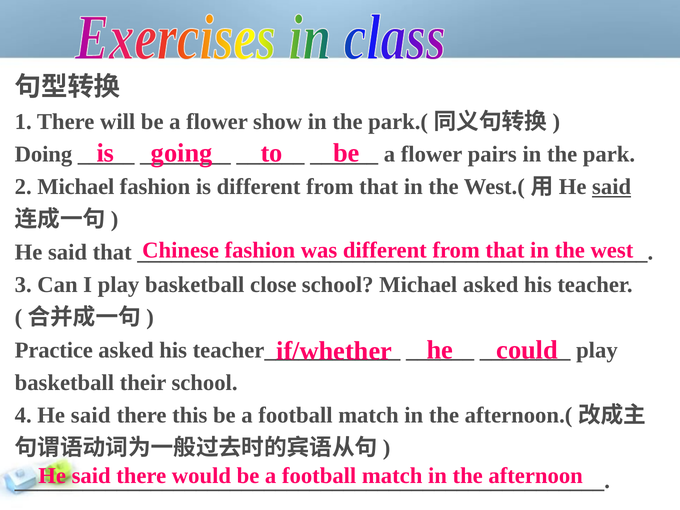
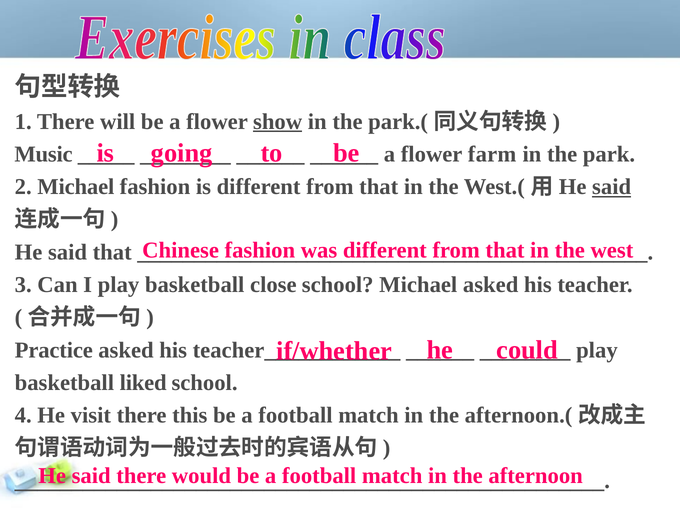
show underline: none -> present
Doing: Doing -> Music
pairs: pairs -> farm
their: their -> liked
4 He said: said -> visit
